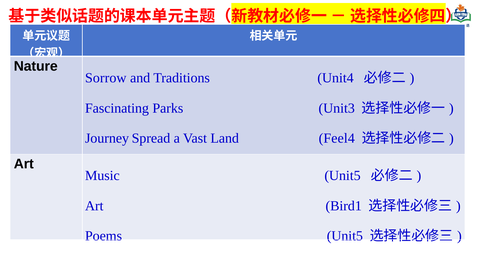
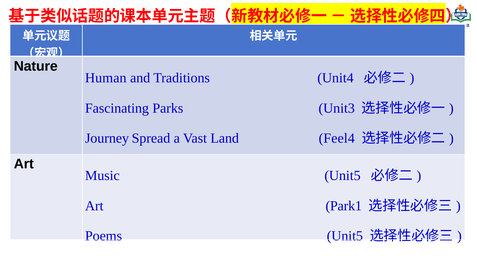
Sorrow: Sorrow -> Human
Bird1: Bird1 -> Park1
